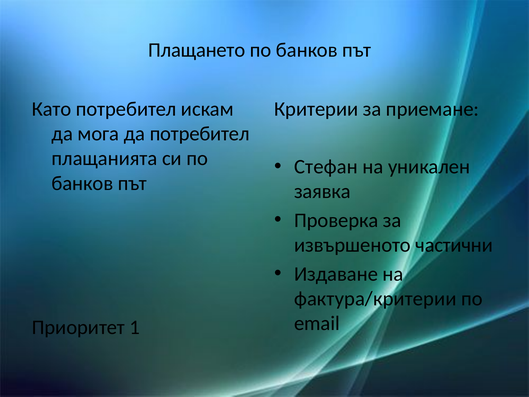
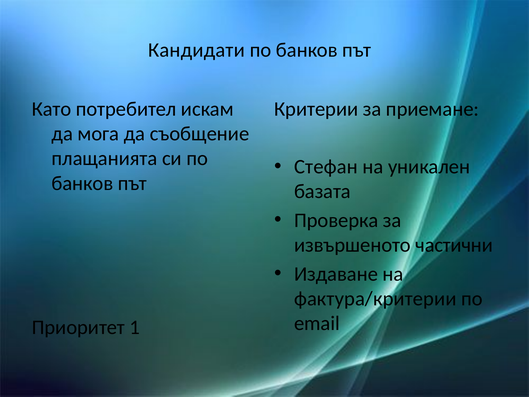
Плащането: Плащането -> Кандидати
да потребител: потребител -> съобщение
заявка: заявка -> базата
